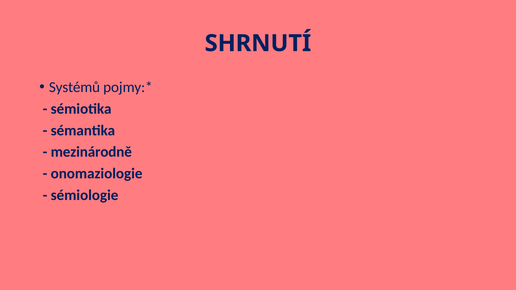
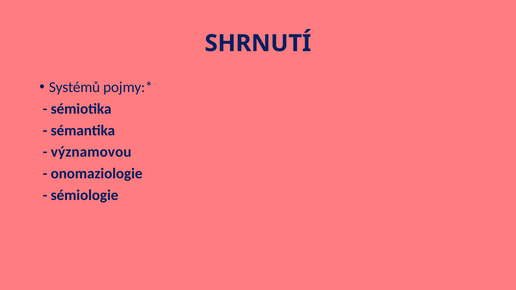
mezinárodně: mezinárodně -> významovou
